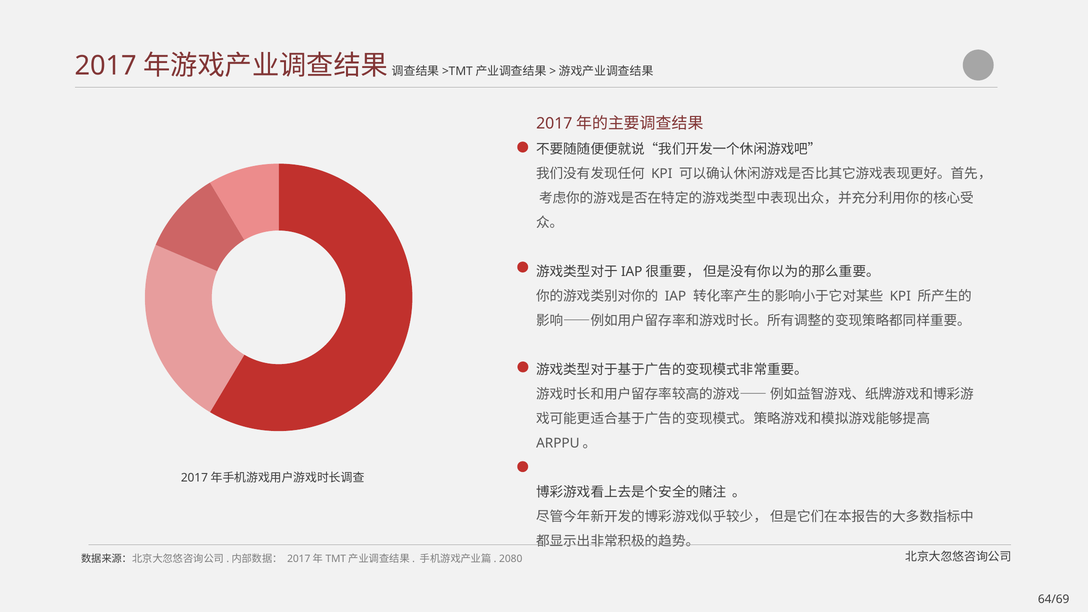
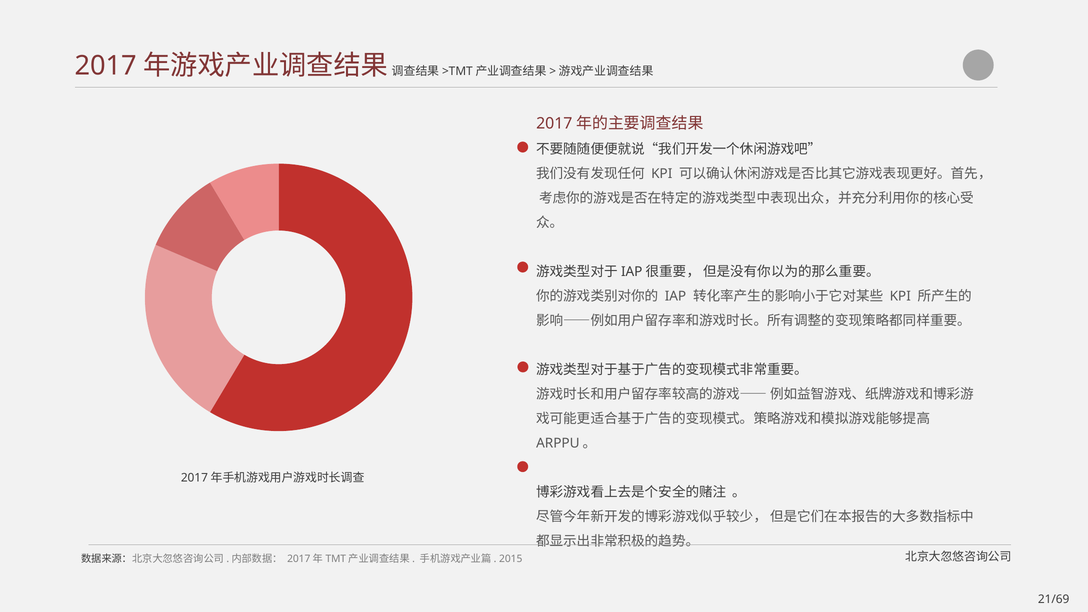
2080: 2080 -> 2015
64/69: 64/69 -> 21/69
